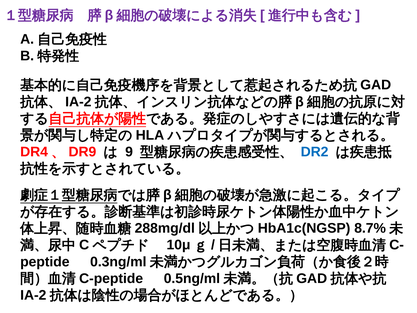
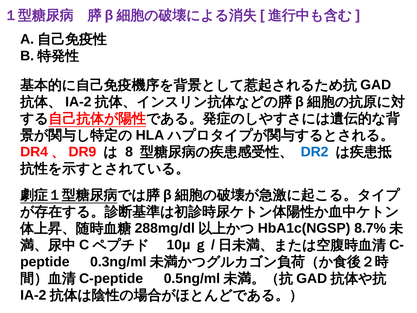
9: 9 -> 8
